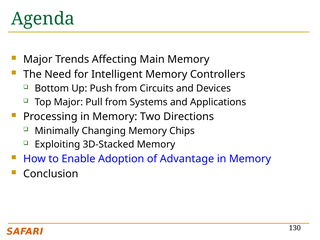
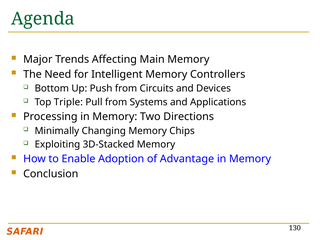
Top Major: Major -> Triple
